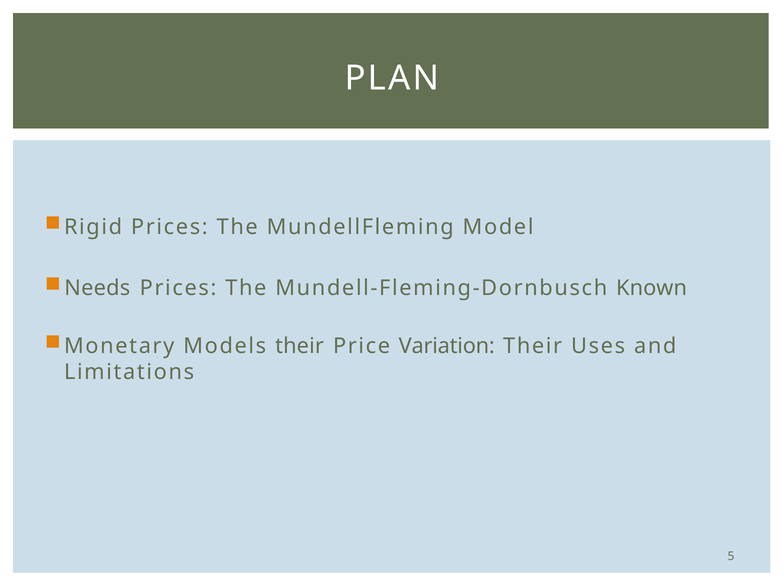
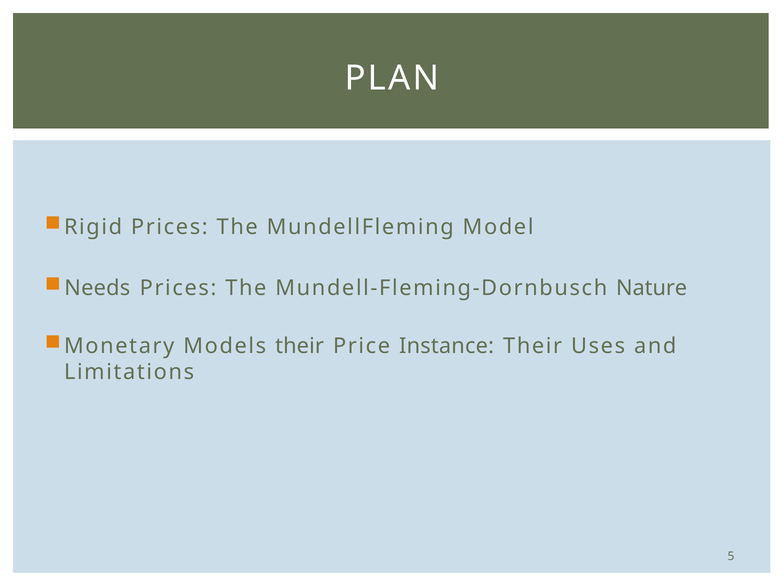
Known: Known -> Nature
Variation: Variation -> Instance
